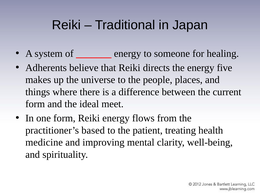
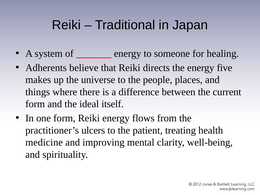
meet: meet -> itself
based: based -> ulcers
